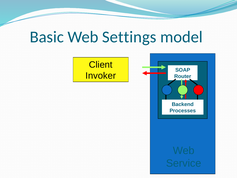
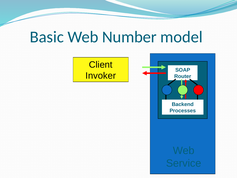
Settings: Settings -> Number
